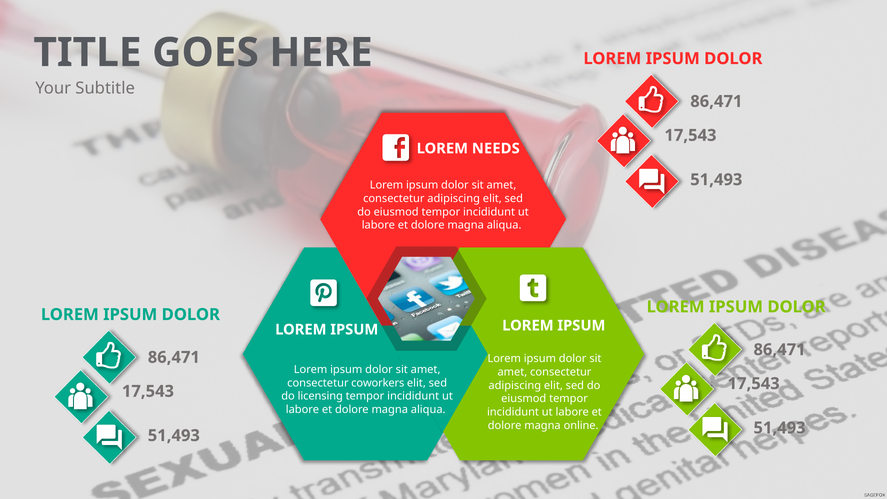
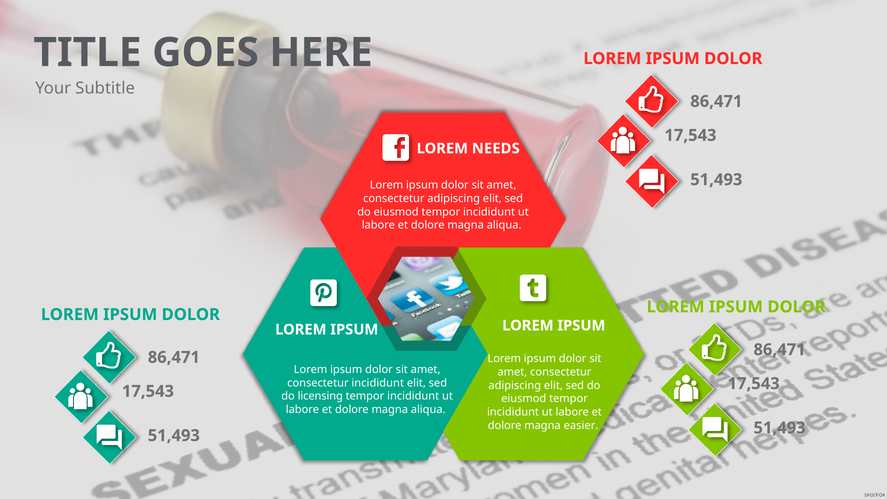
consectetur coworkers: coworkers -> incididunt
online: online -> easier
